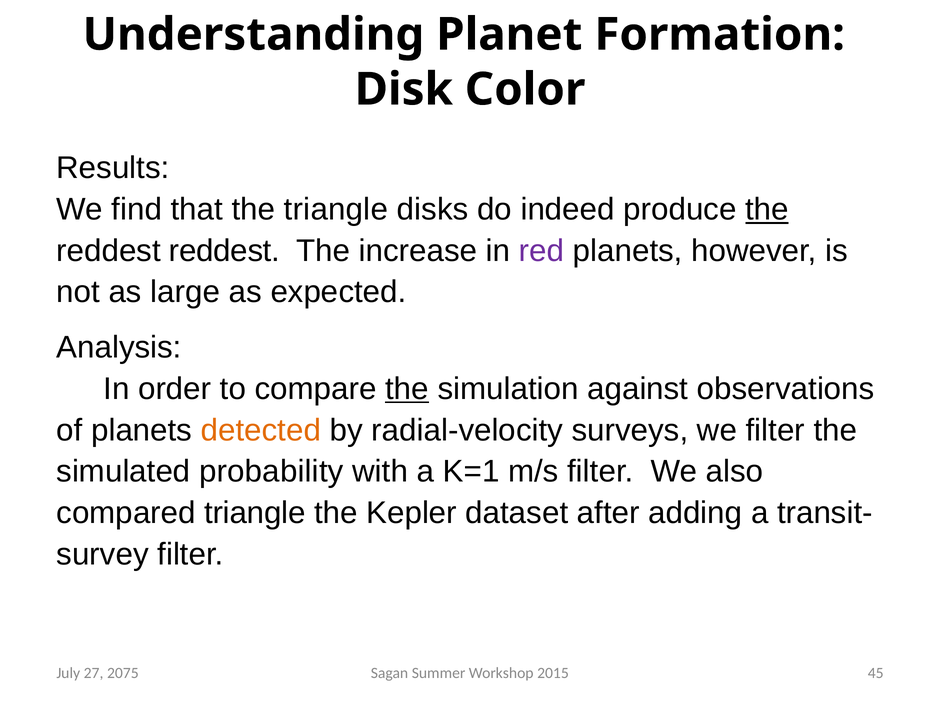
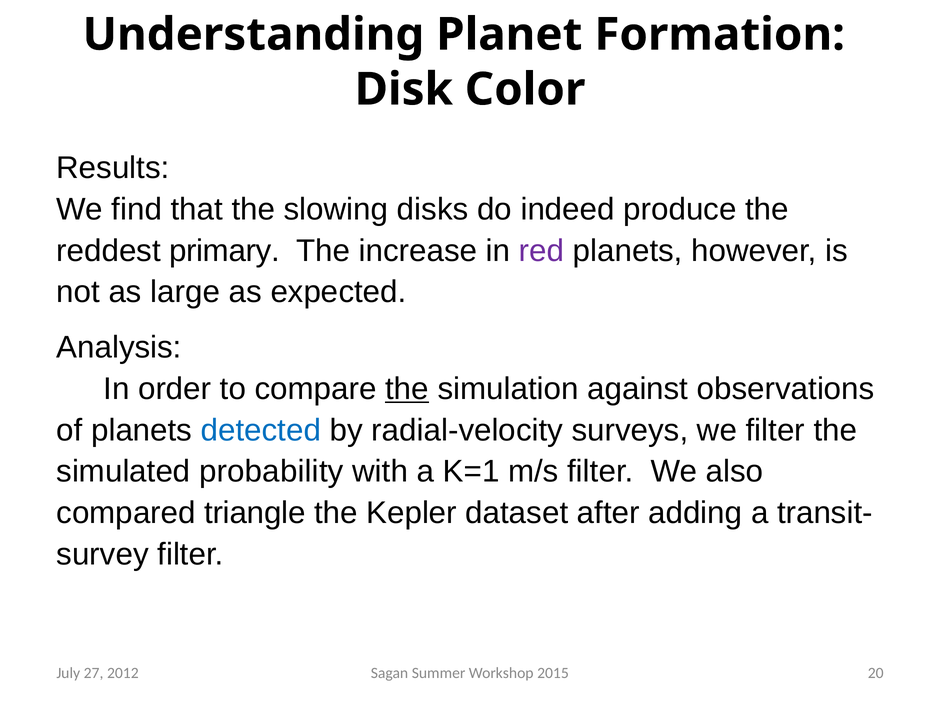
the triangle: triangle -> slowing
the at (767, 209) underline: present -> none
reddest reddest: reddest -> primary
detected colour: orange -> blue
45: 45 -> 20
2075: 2075 -> 2012
